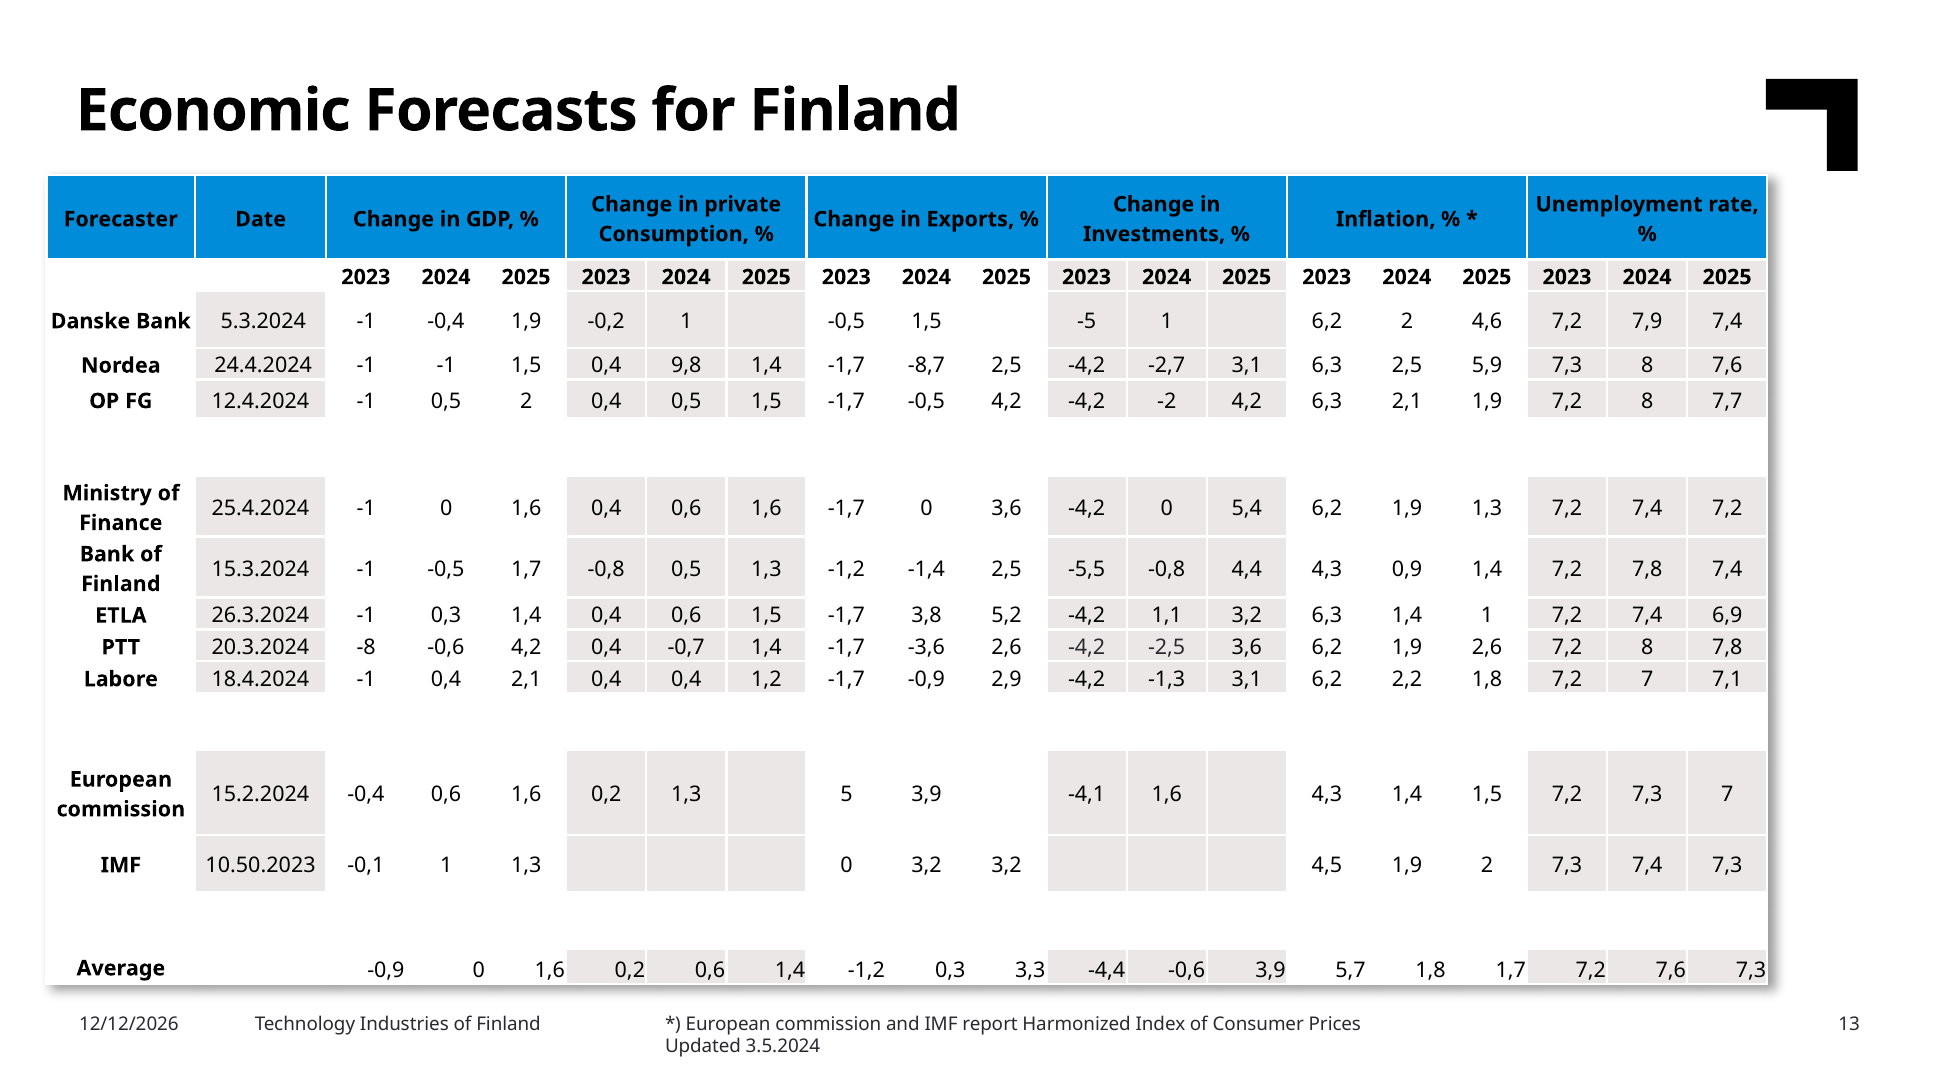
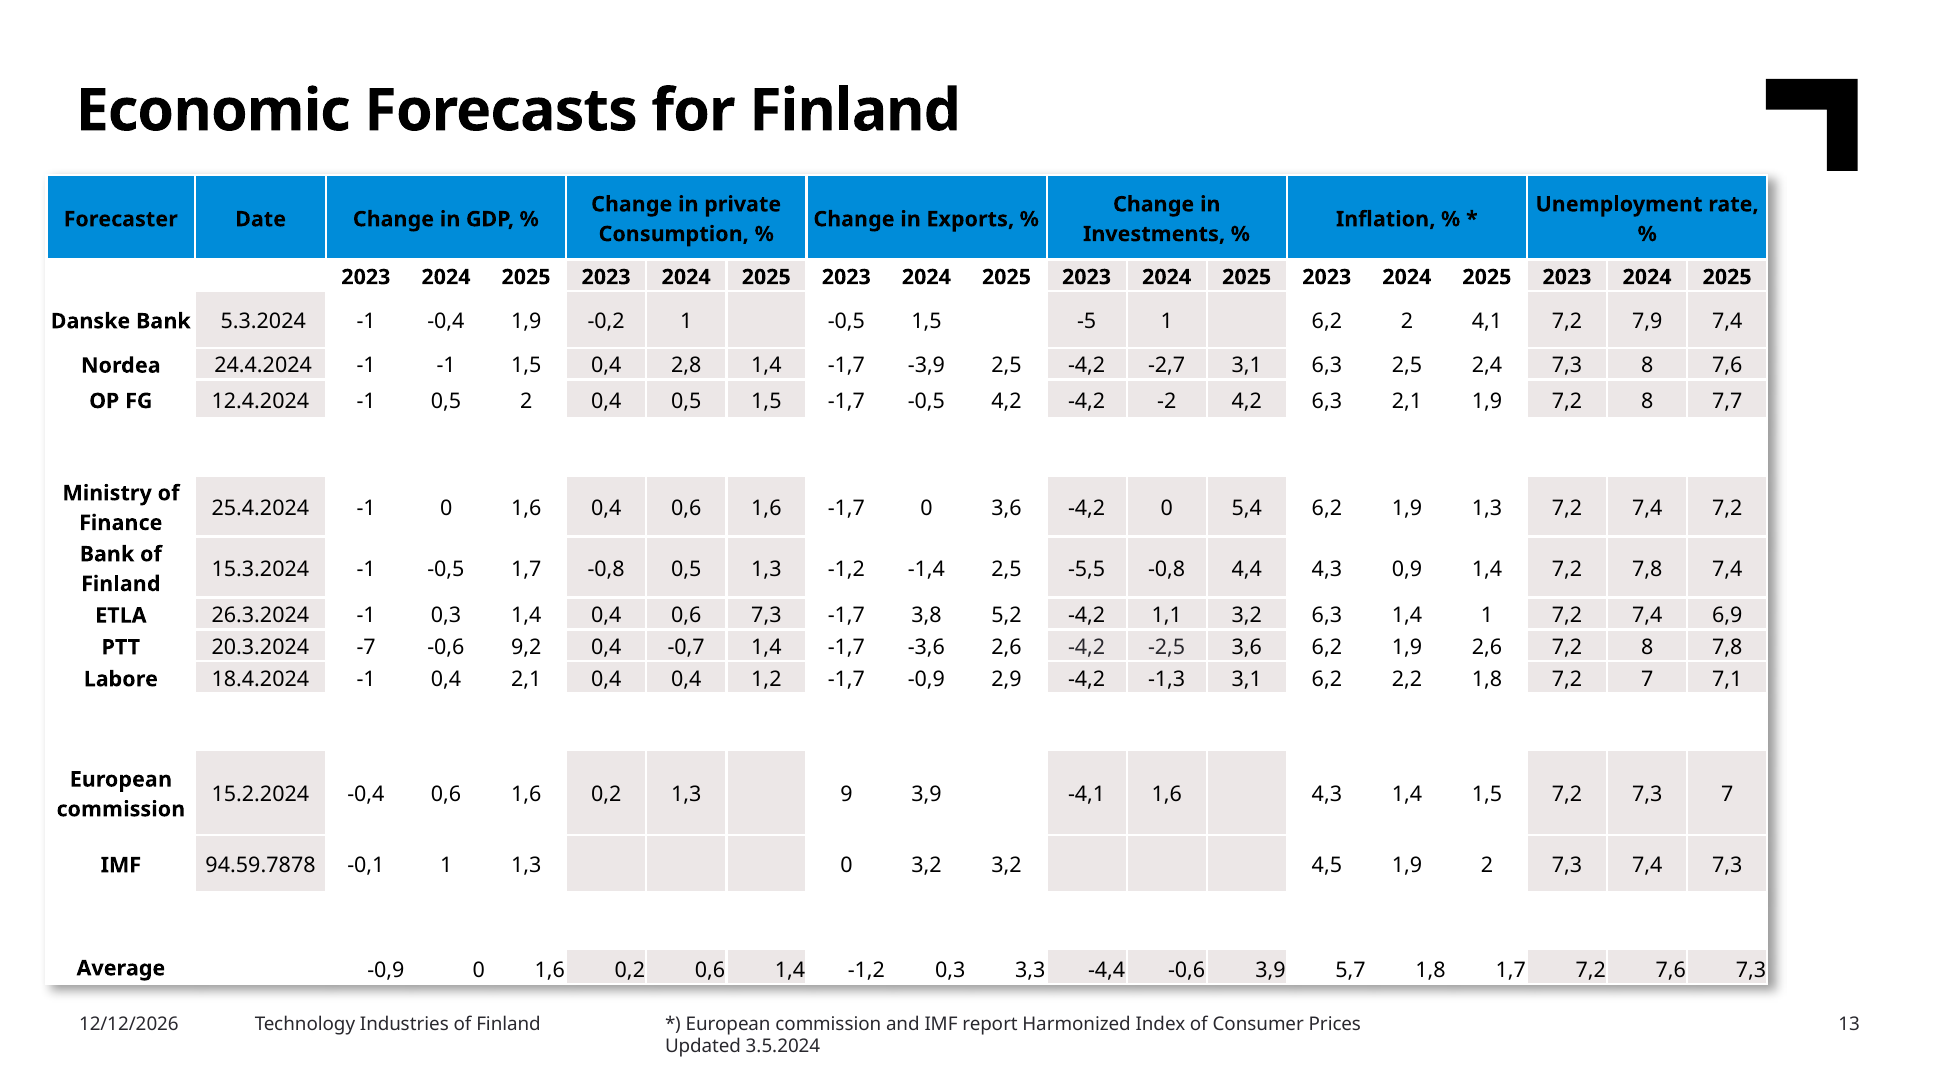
4,6: 4,6 -> 4,1
9,8: 9,8 -> 2,8
-8,7: -8,7 -> -3,9
5,9: 5,9 -> 2,4
0,6 1,5: 1,5 -> 7,3
-8: -8 -> -7
-0,6 4,2: 4,2 -> 9,2
5: 5 -> 9
10.50.2023: 10.50.2023 -> 94.59.7878
